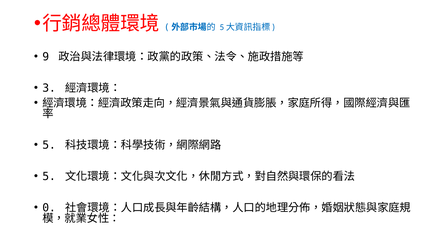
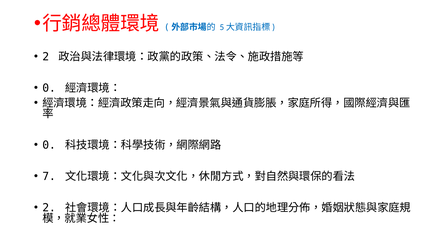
9 at (46, 57): 9 -> 2
3 at (49, 88): 3 -> 0
5 at (49, 145): 5 -> 0
5 at (49, 176): 5 -> 7
0 at (49, 208): 0 -> 2
